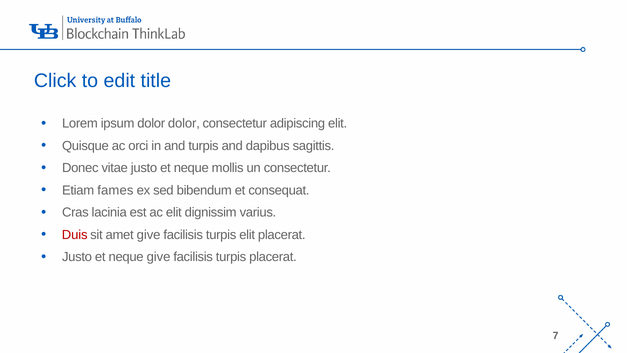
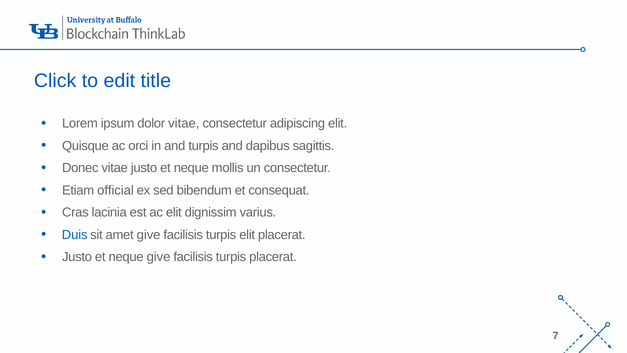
dolor dolor: dolor -> vitae
fames: fames -> official
Duis colour: red -> blue
